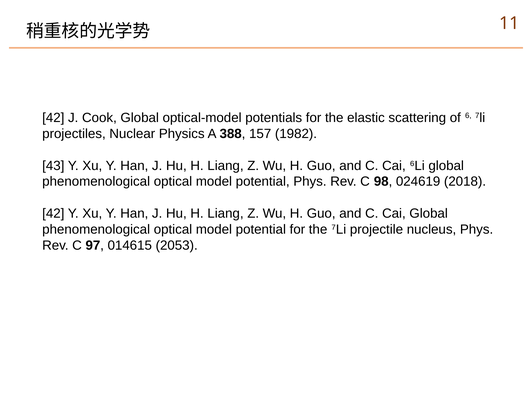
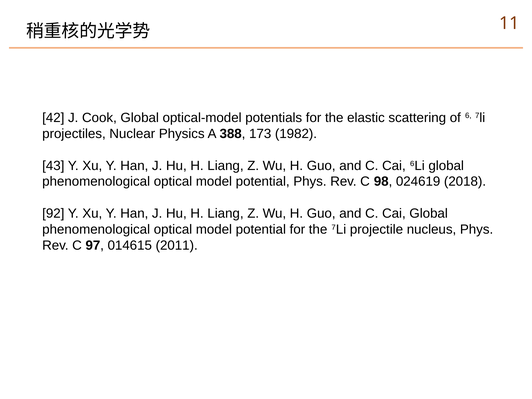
157: 157 -> 173
42 at (53, 214): 42 -> 92
2053: 2053 -> 2011
